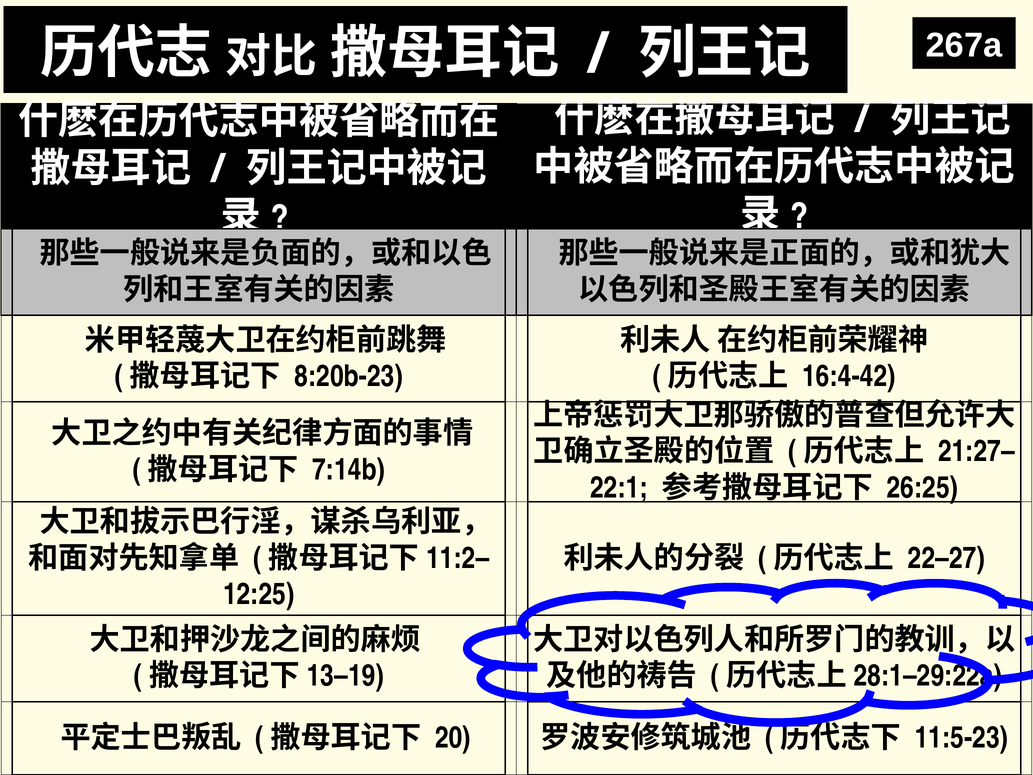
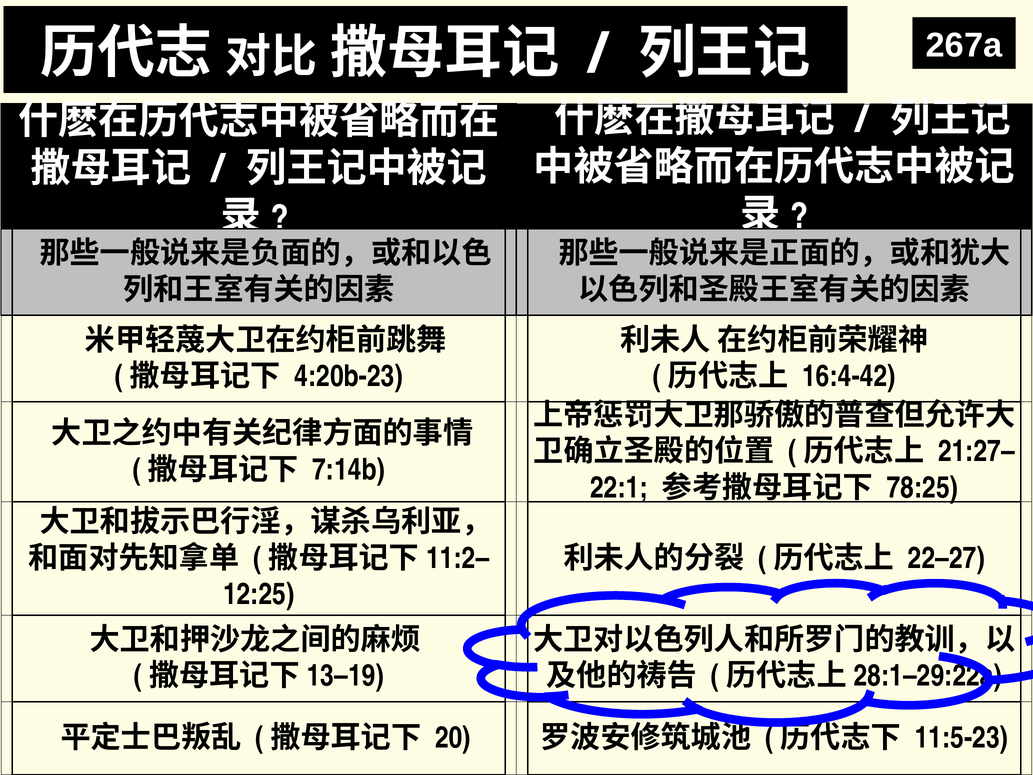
8:20b-23: 8:20b-23 -> 4:20b-23
26:25: 26:25 -> 78:25
